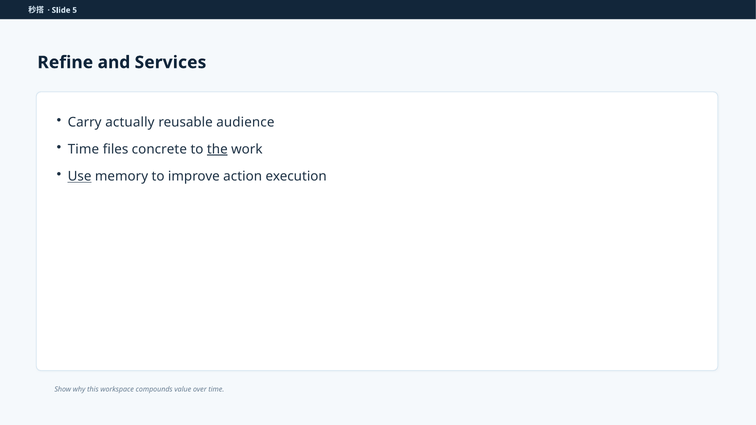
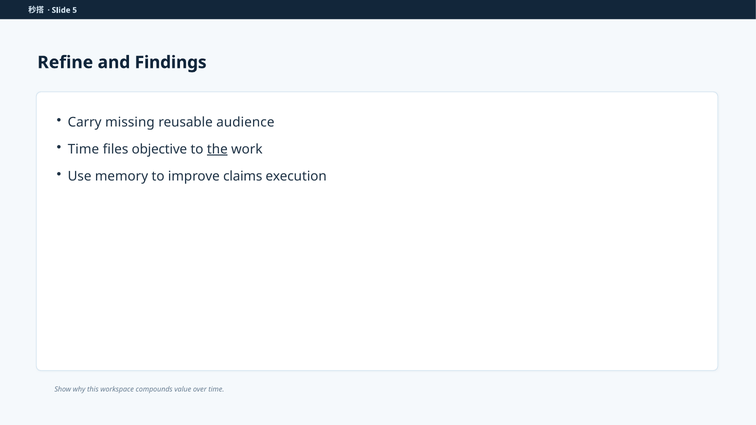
Services: Services -> Findings
actually: actually -> missing
concrete: concrete -> objective
Use underline: present -> none
action: action -> claims
